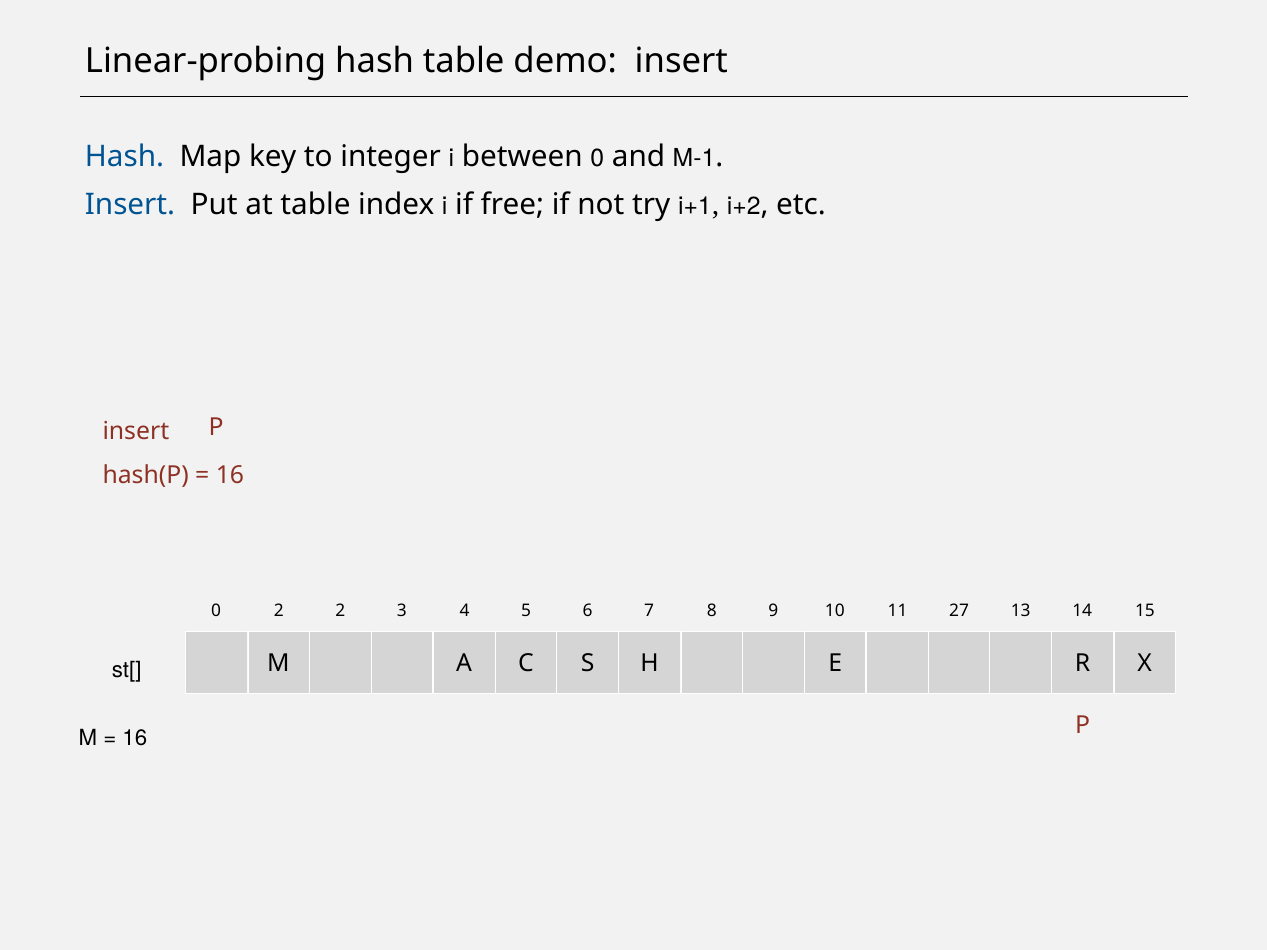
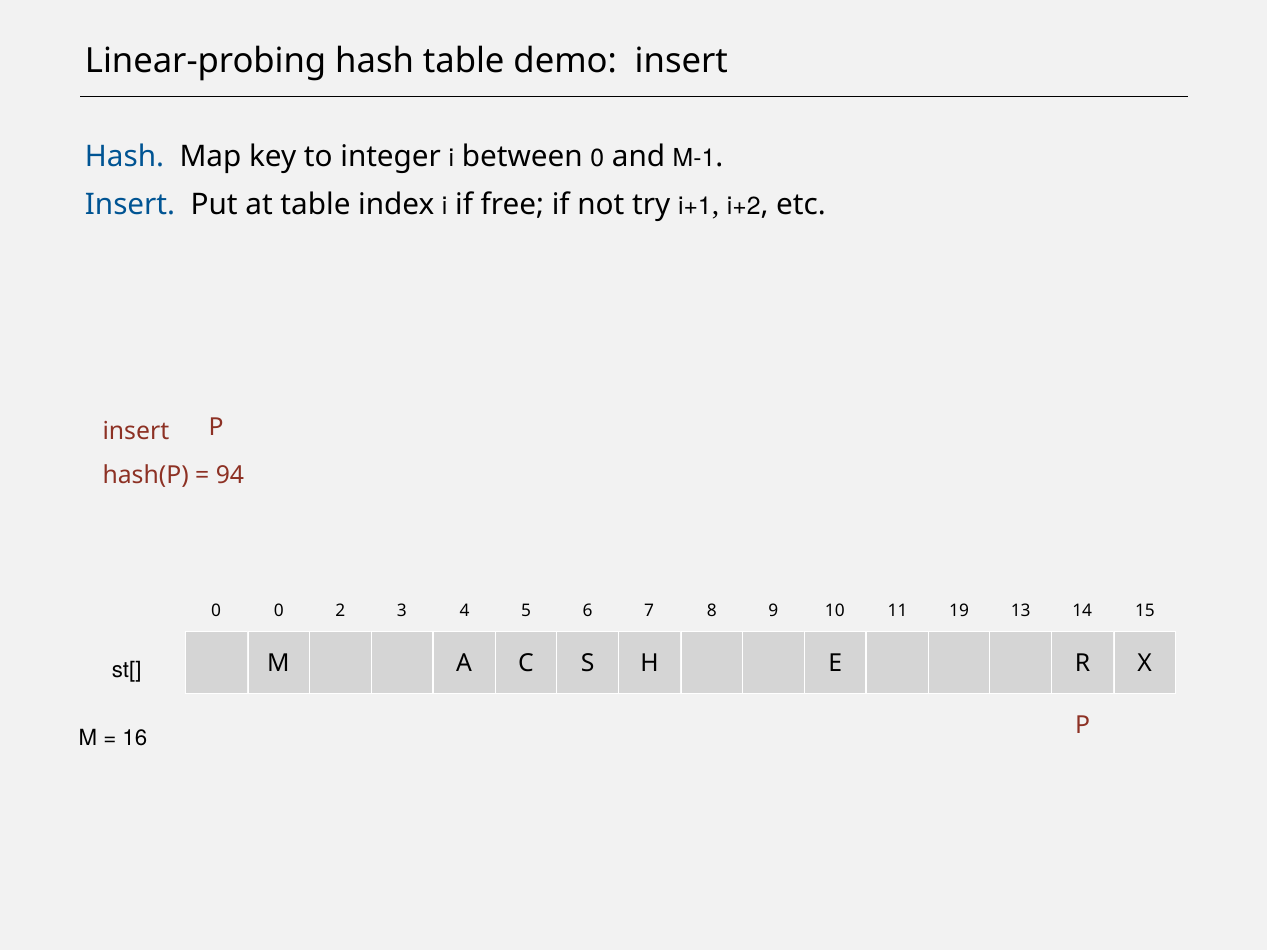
16 at (230, 476): 16 -> 94
0 2: 2 -> 0
27: 27 -> 19
